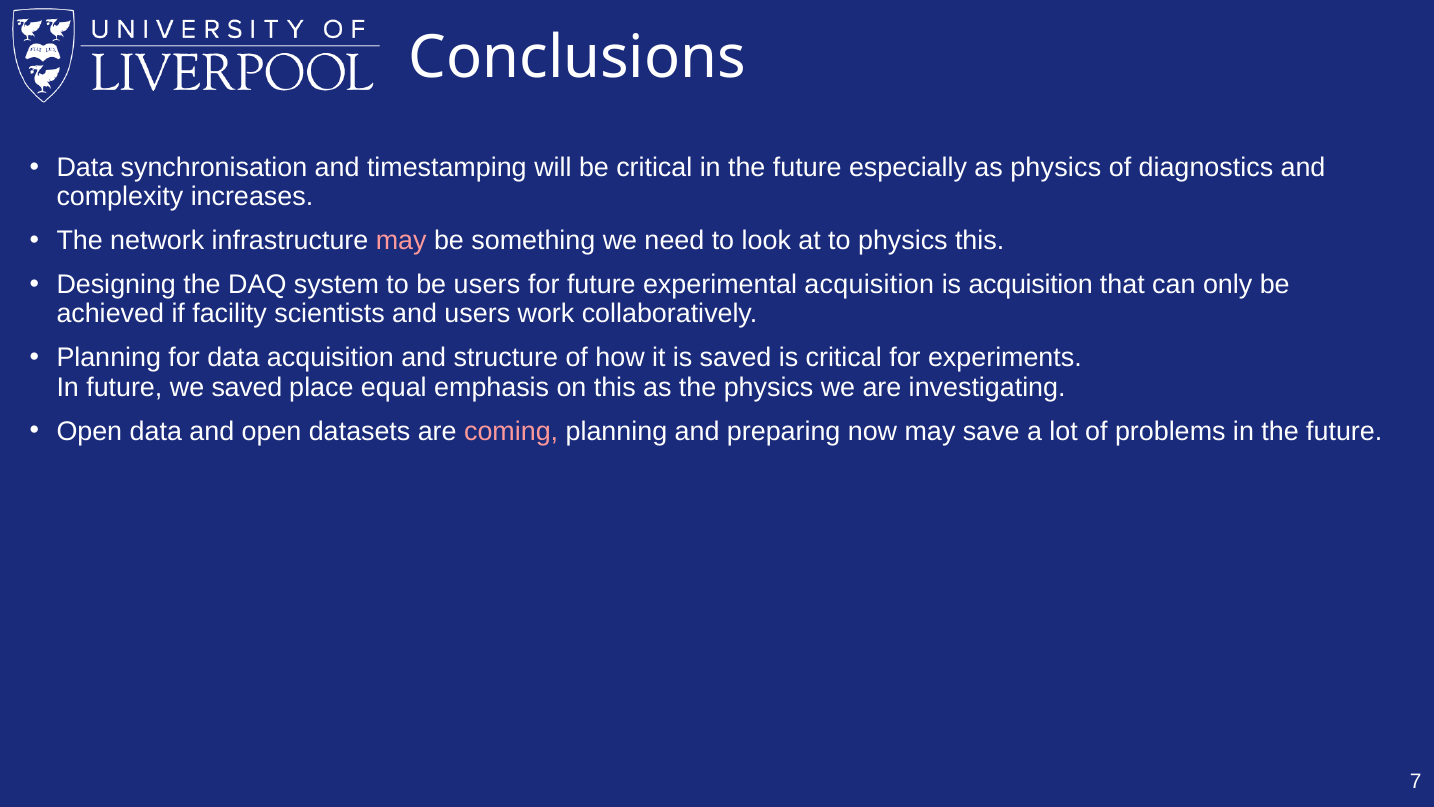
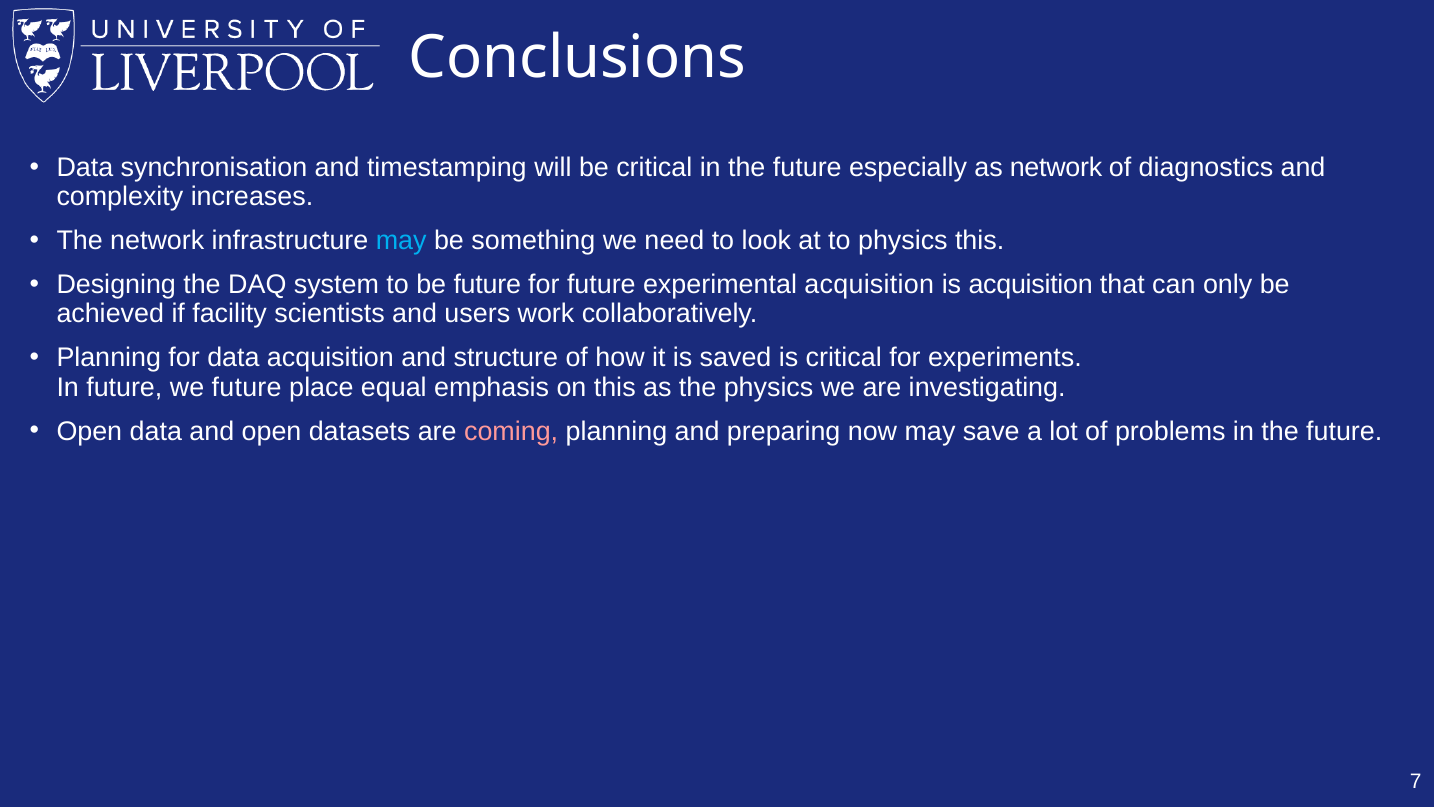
as physics: physics -> network
may at (401, 241) colour: pink -> light blue
be users: users -> future
we saved: saved -> future
